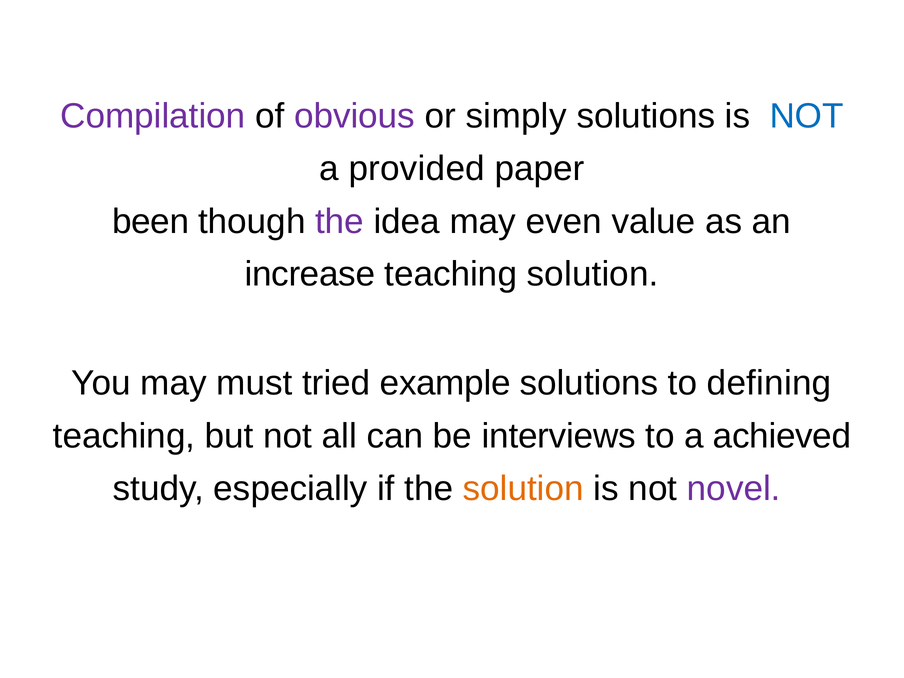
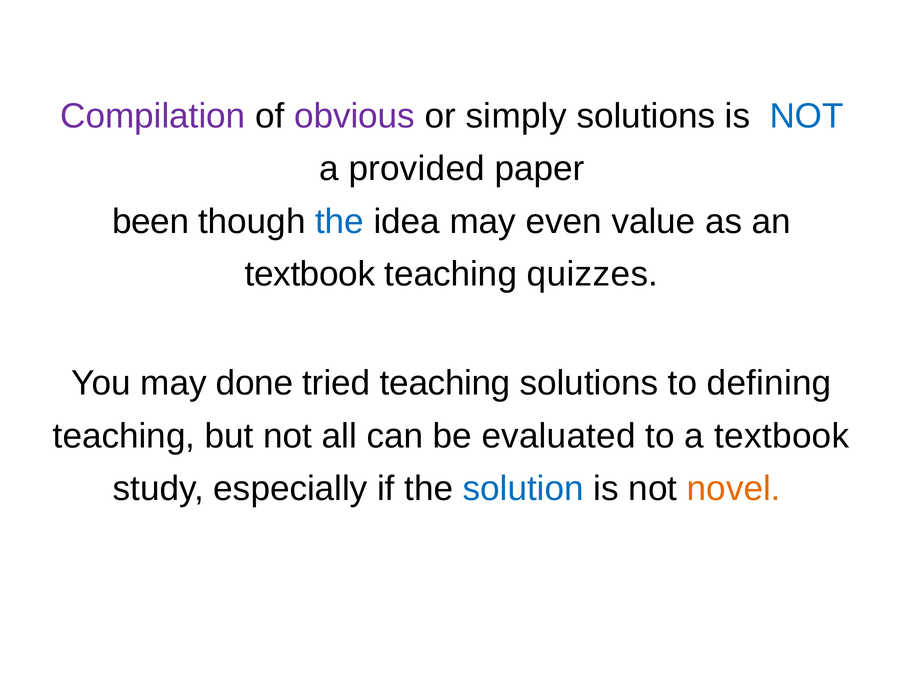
the at (340, 222) colour: purple -> blue
increase at (310, 274): increase -> textbook
teaching solution: solution -> quizzes
must: must -> done
tried example: example -> teaching
interviews: interviews -> evaluated
a achieved: achieved -> textbook
solution at (523, 489) colour: orange -> blue
novel colour: purple -> orange
